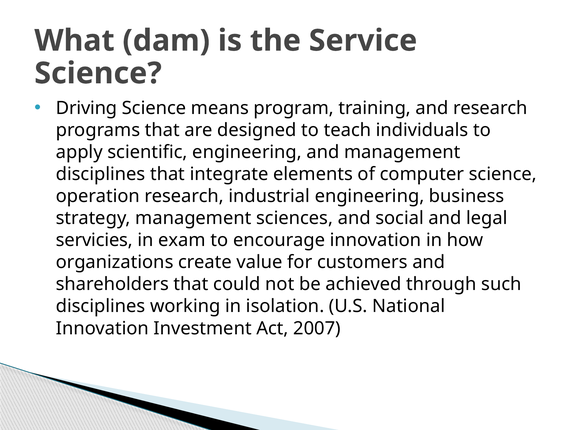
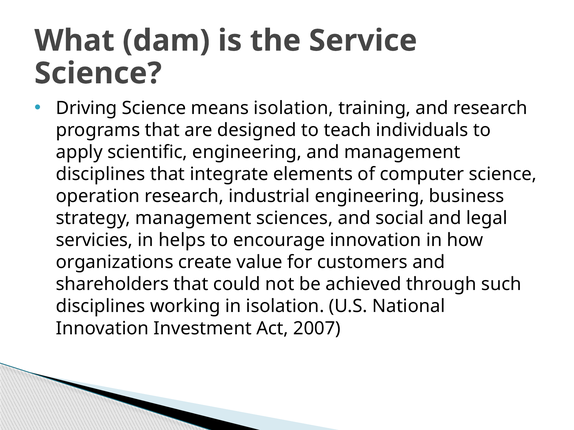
means program: program -> isolation
exam: exam -> helps
